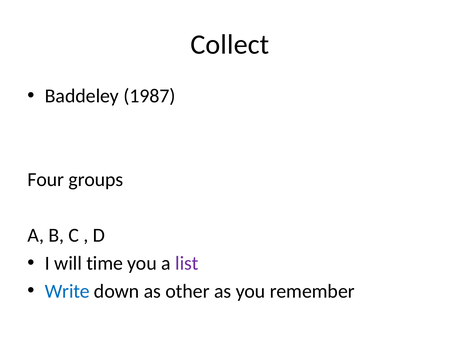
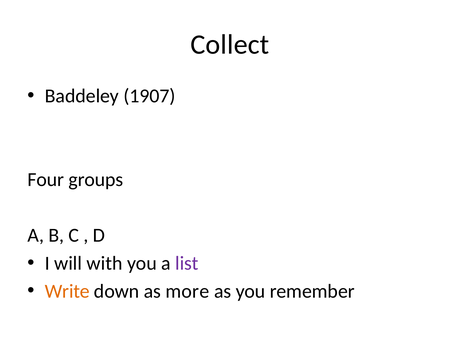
1987: 1987 -> 1907
time: time -> with
Write colour: blue -> orange
other: other -> more
